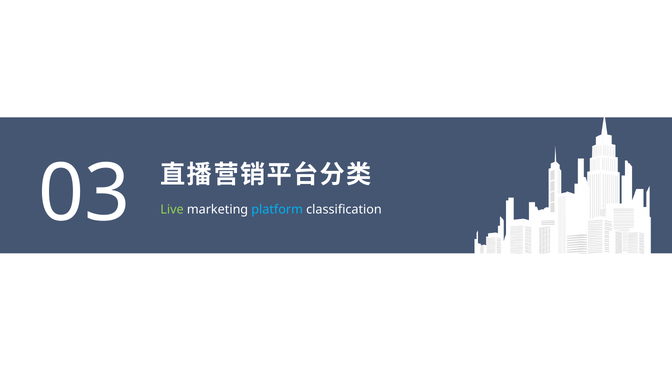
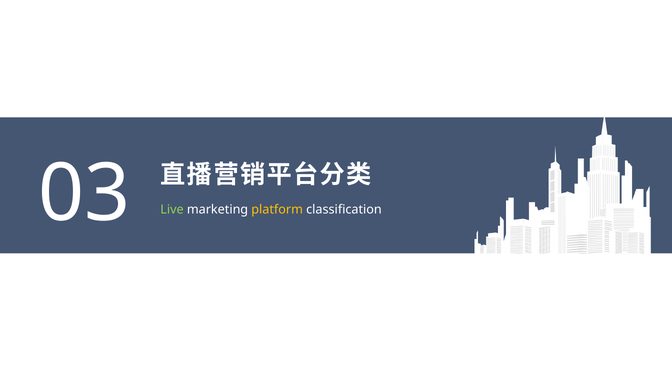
platform colour: light blue -> yellow
